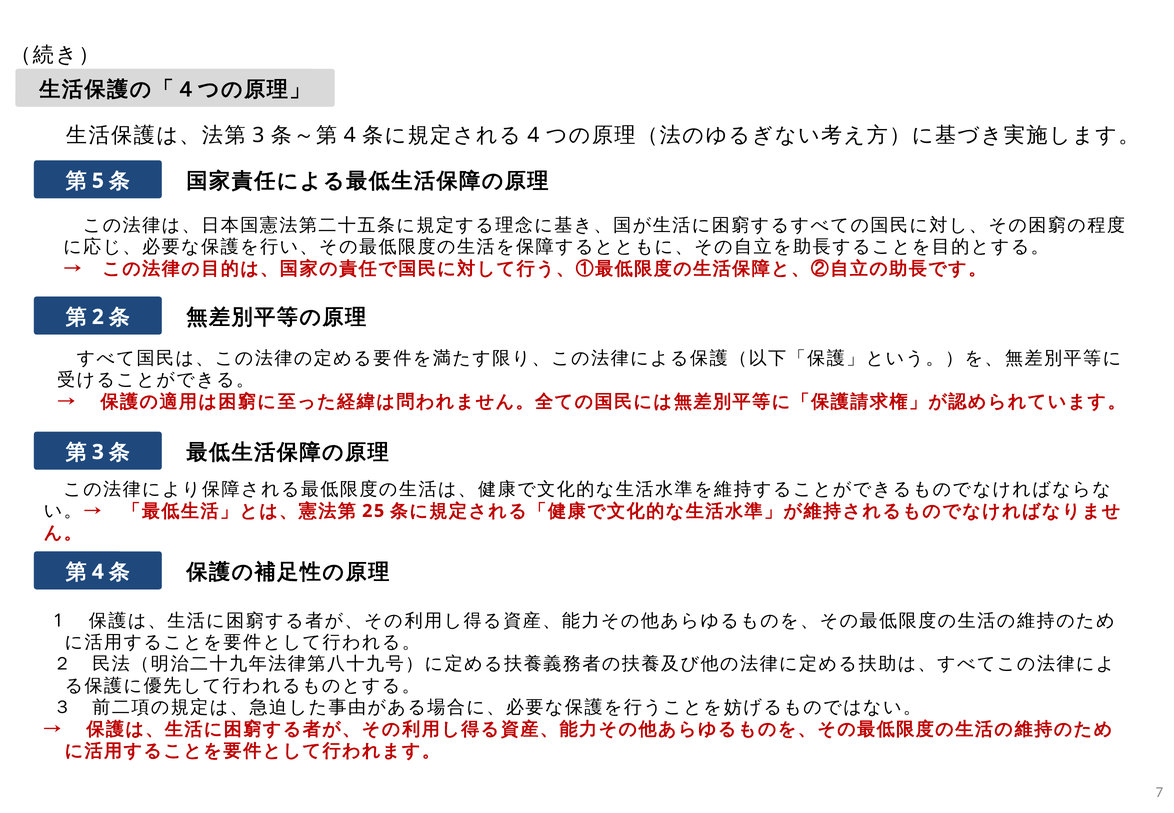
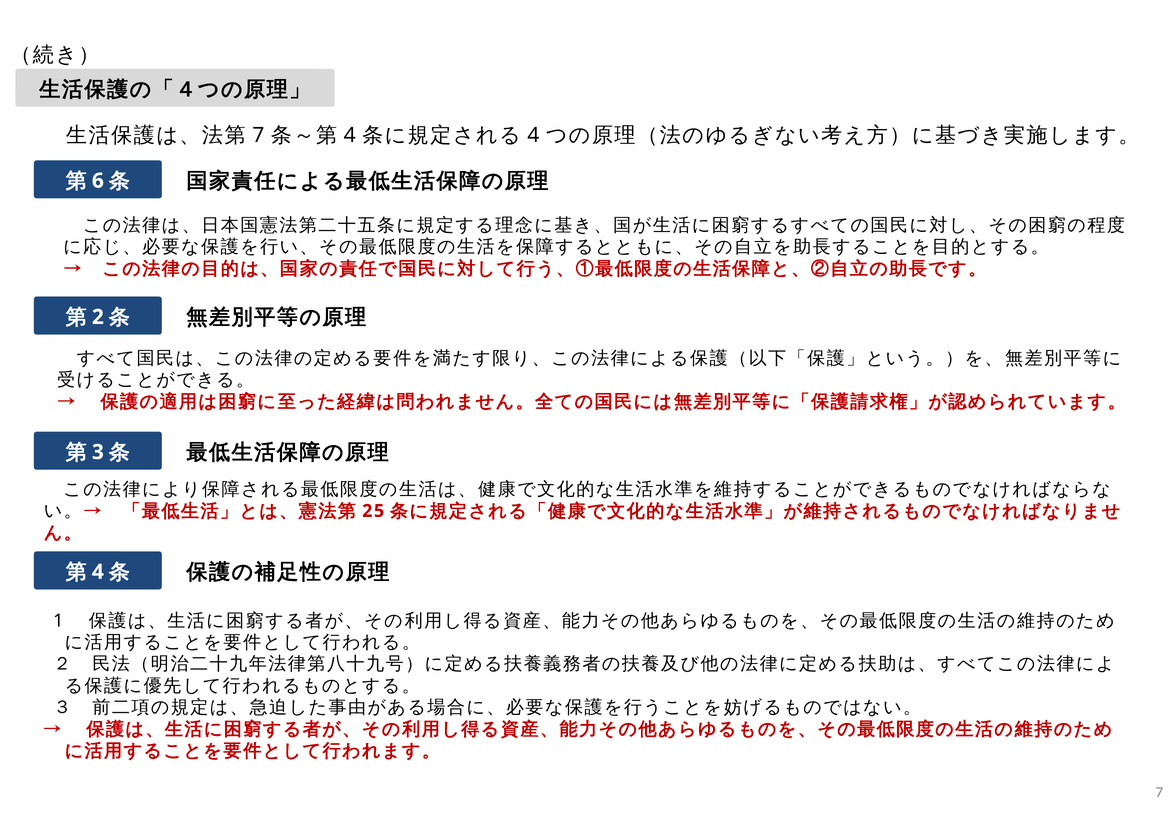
3 at (258, 136): 3 -> 7
5: 5 -> 6
